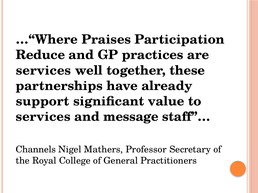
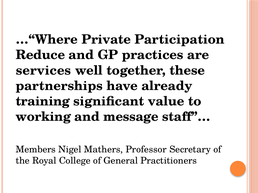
Praises: Praises -> Private
support: support -> training
services at (43, 117): services -> working
Channels: Channels -> Members
